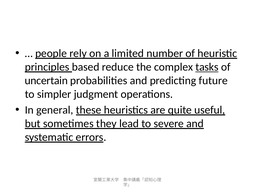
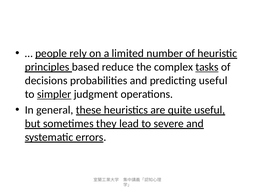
uncertain: uncertain -> decisions
predicting future: future -> useful
simpler underline: none -> present
